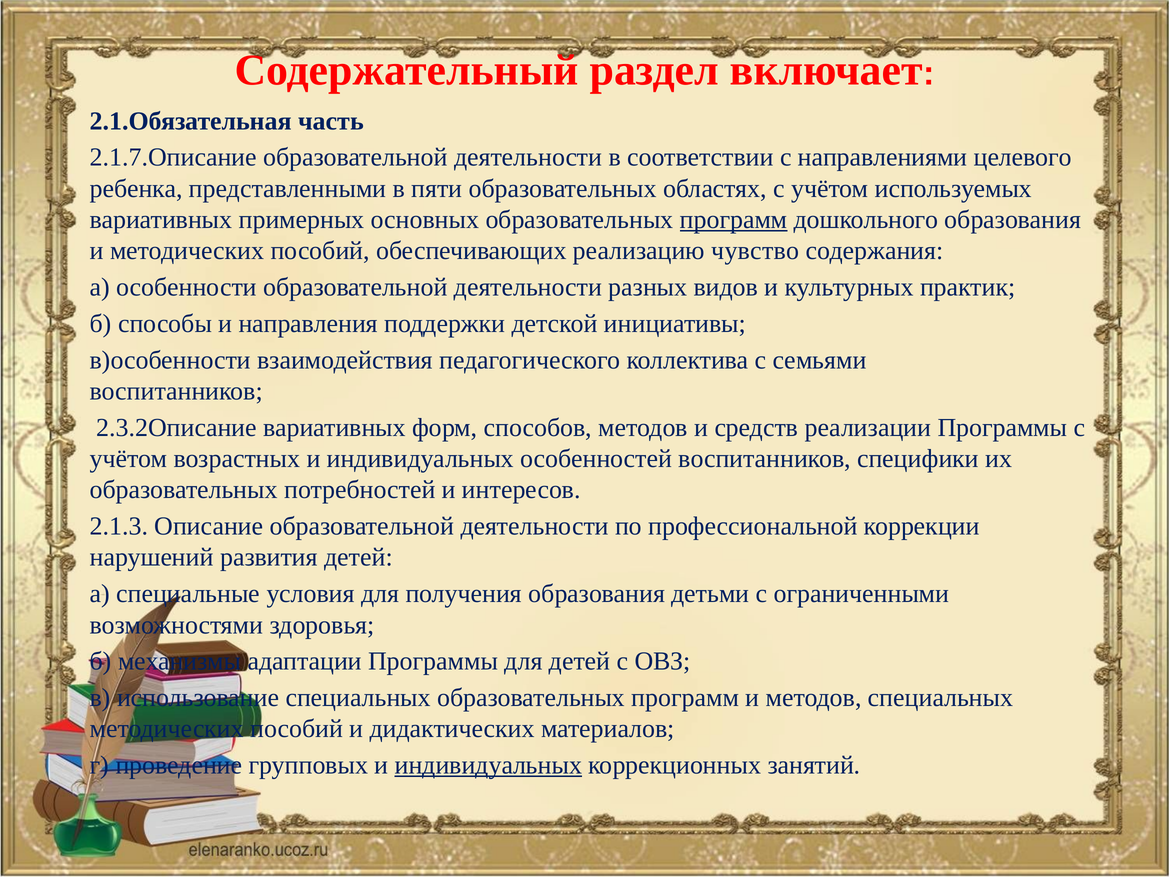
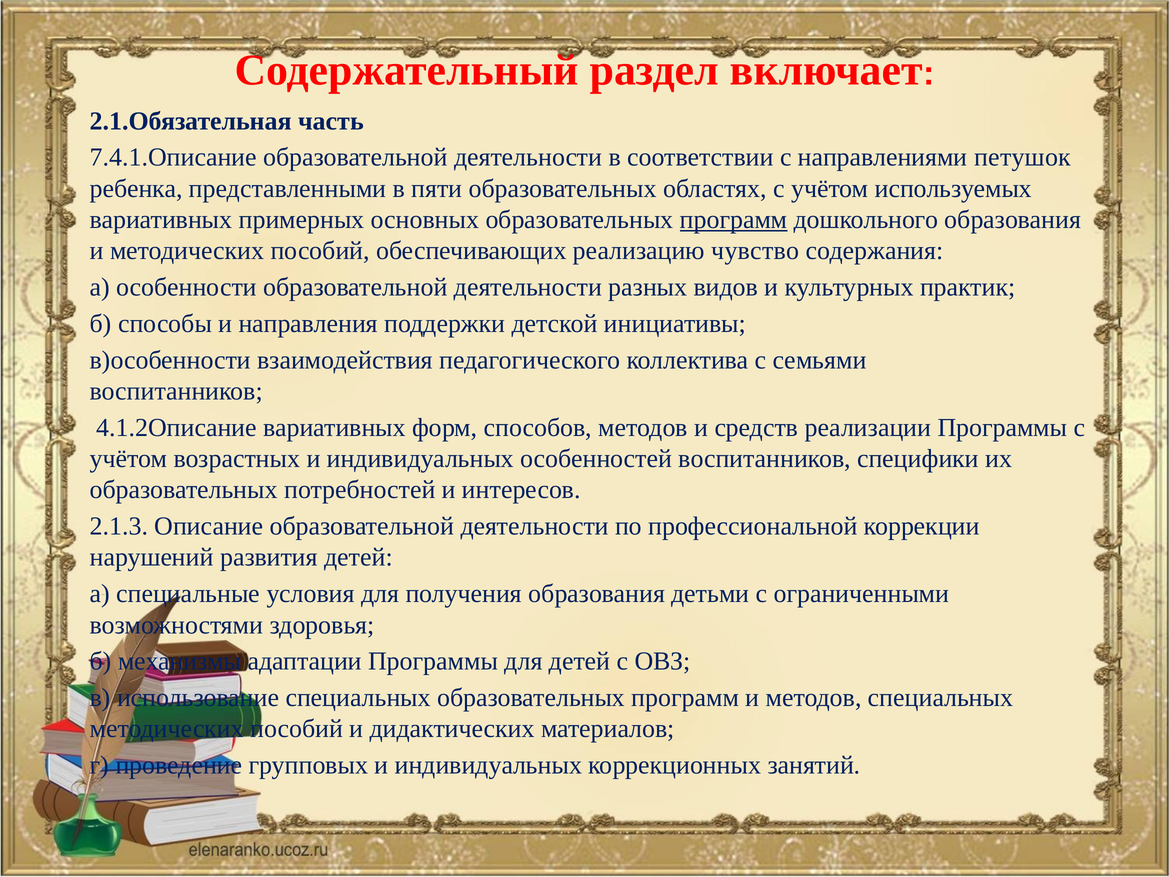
2.1.7.Описание: 2.1.7.Описание -> 7.4.1.Описание
целевого: целевого -> петушок
2.3.2Описание: 2.3.2Описание -> 4.1.2Описание
индивидуальных at (488, 765) underline: present -> none
